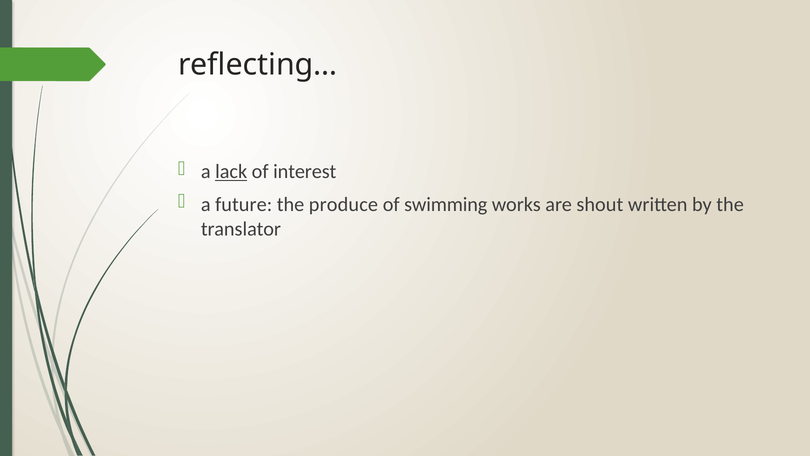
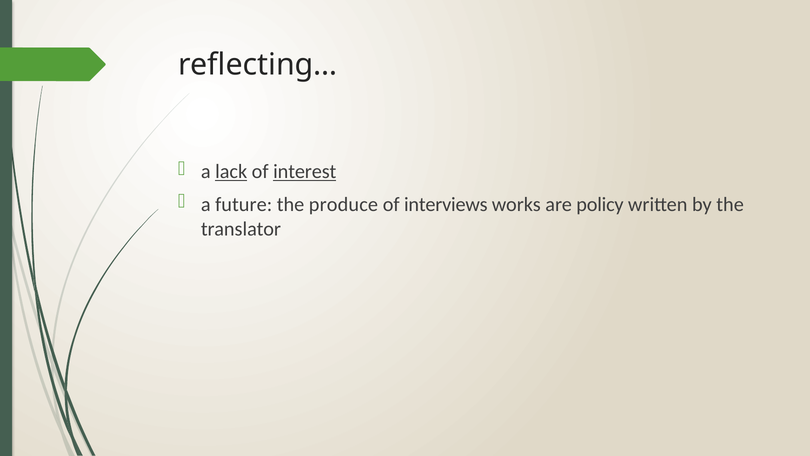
interest underline: none -> present
swimming: swimming -> interviews
shout: shout -> policy
